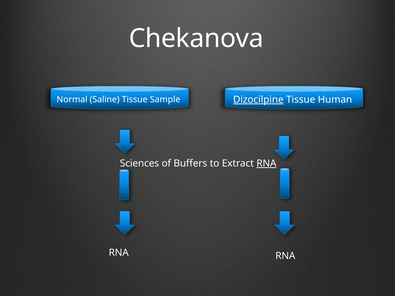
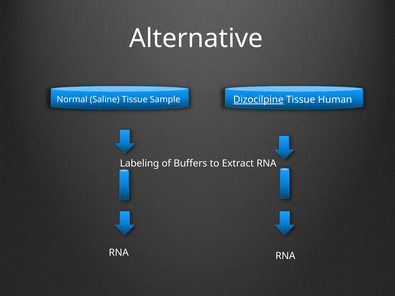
Chekanova: Chekanova -> Alternative
Sciences: Sciences -> Labeling
RNA at (266, 163) underline: present -> none
